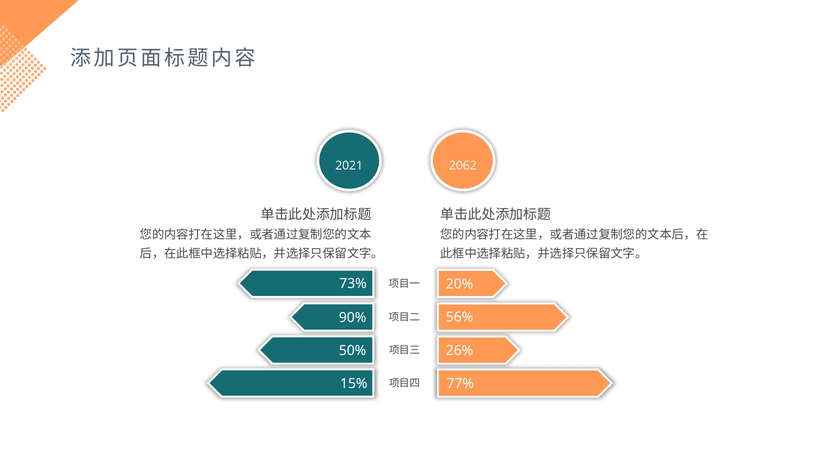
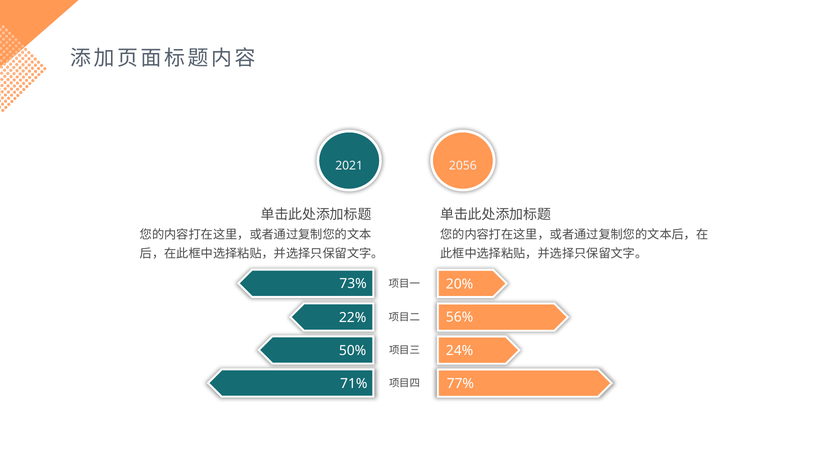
2062: 2062 -> 2056
90%: 90% -> 22%
26%: 26% -> 24%
15%: 15% -> 71%
